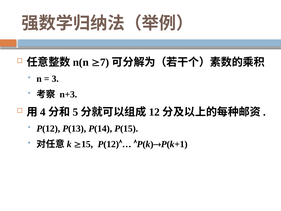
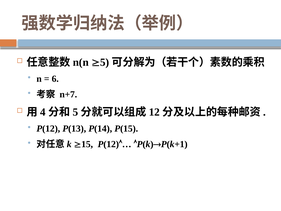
7 at (105, 62): 7 -> 5
3: 3 -> 6
n+3: n+3 -> n+7
